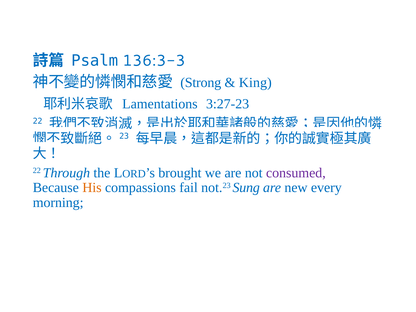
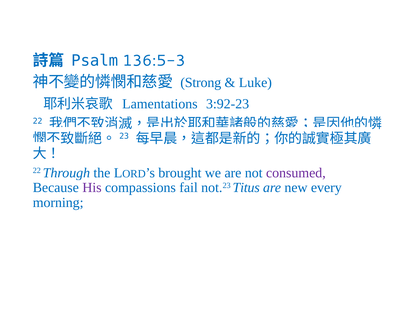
136:3-3: 136:3-3 -> 136:5-3
King: King -> Luke
3:27-23: 3:27-23 -> 3:92-23
His colour: orange -> purple
Sung: Sung -> Titus
